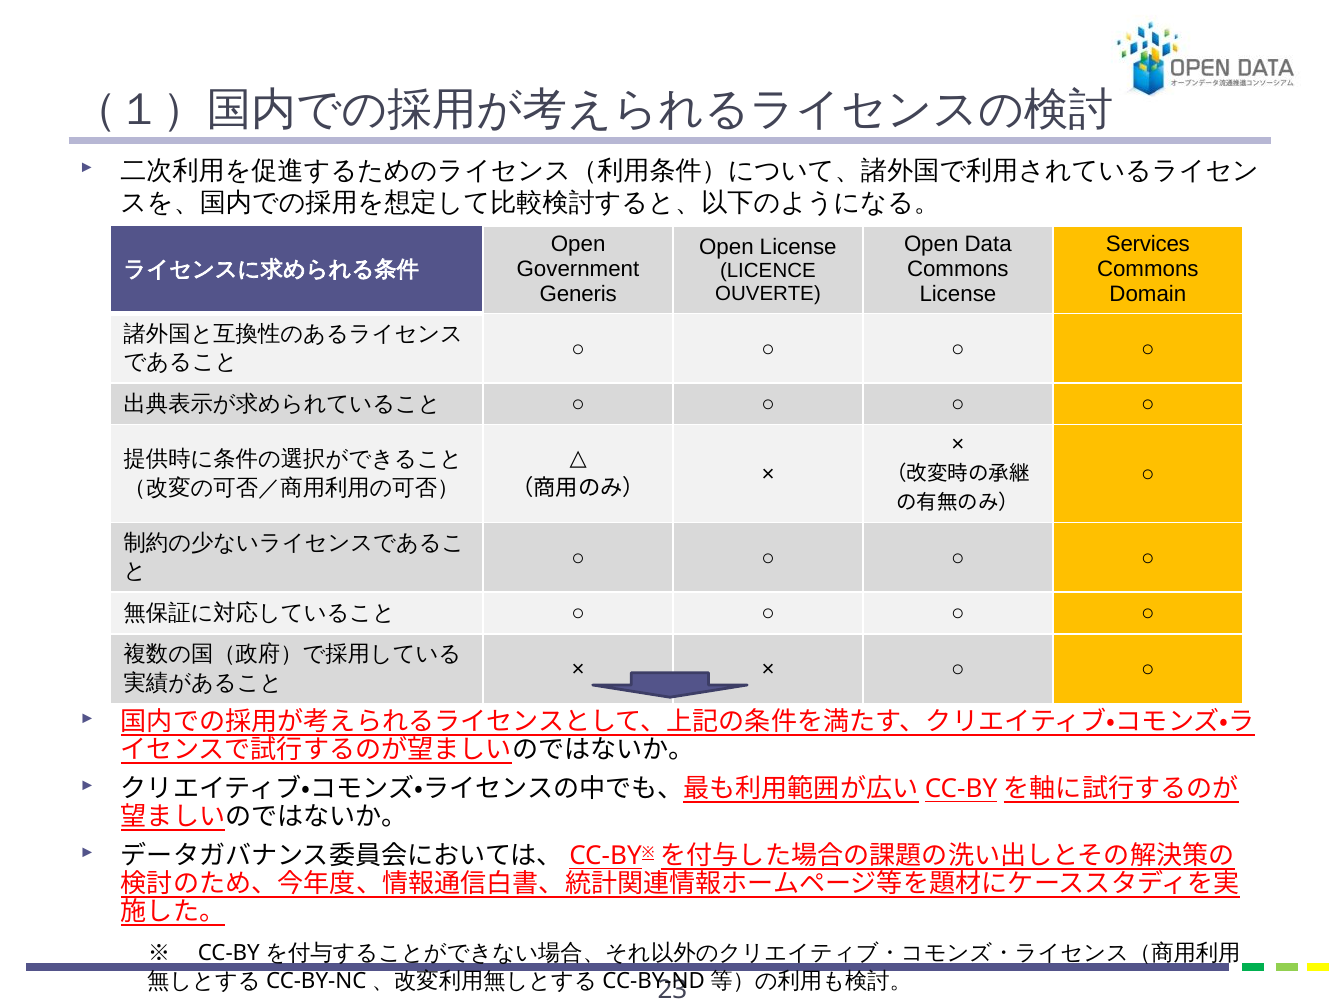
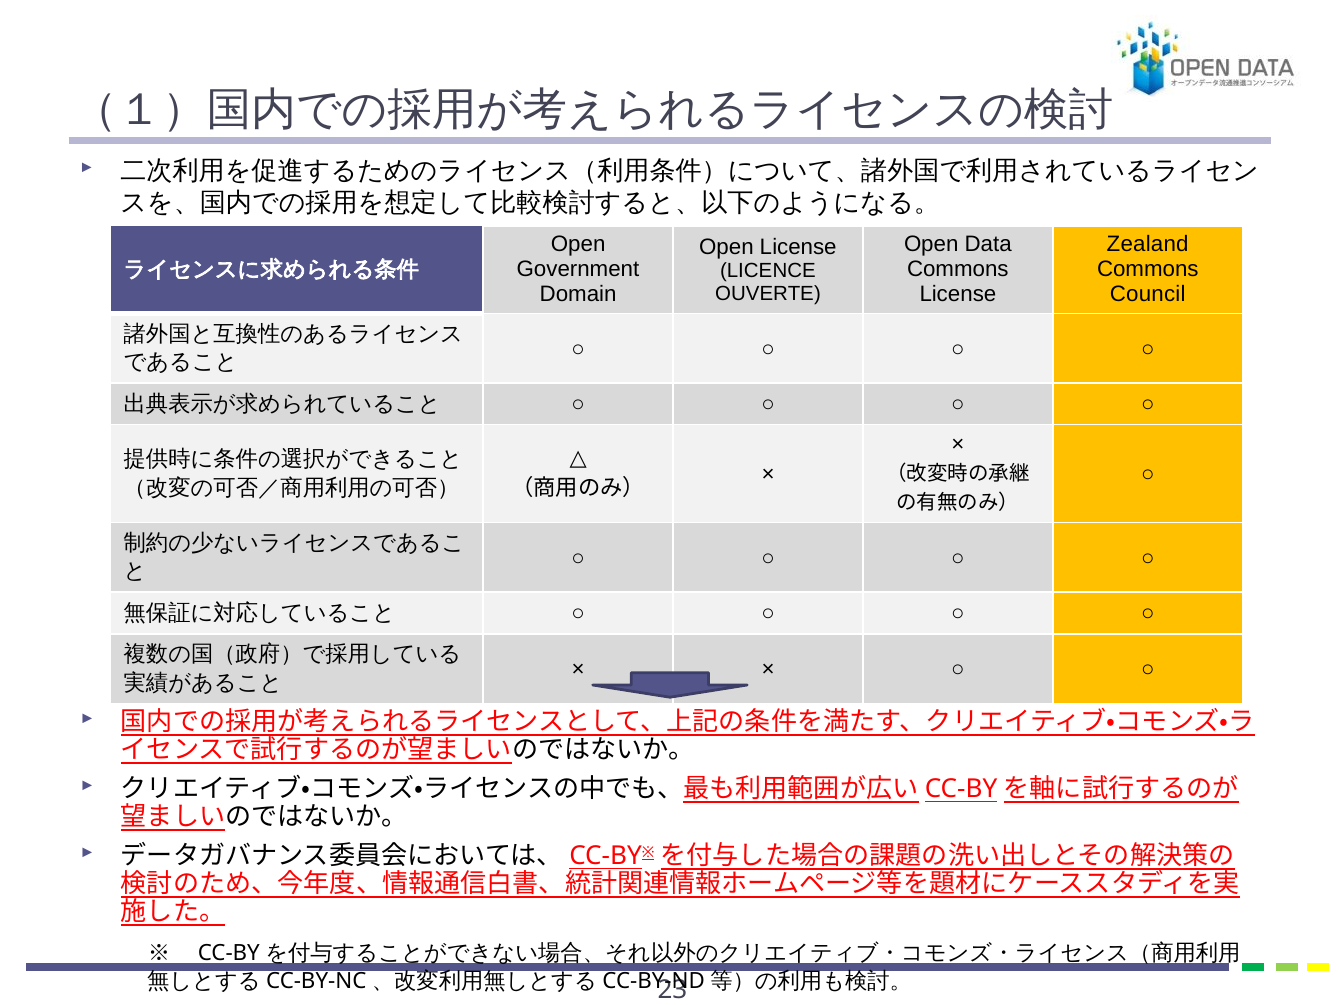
Services: Services -> Zealand
Generis: Generis -> Domain
Domain: Domain -> Council
